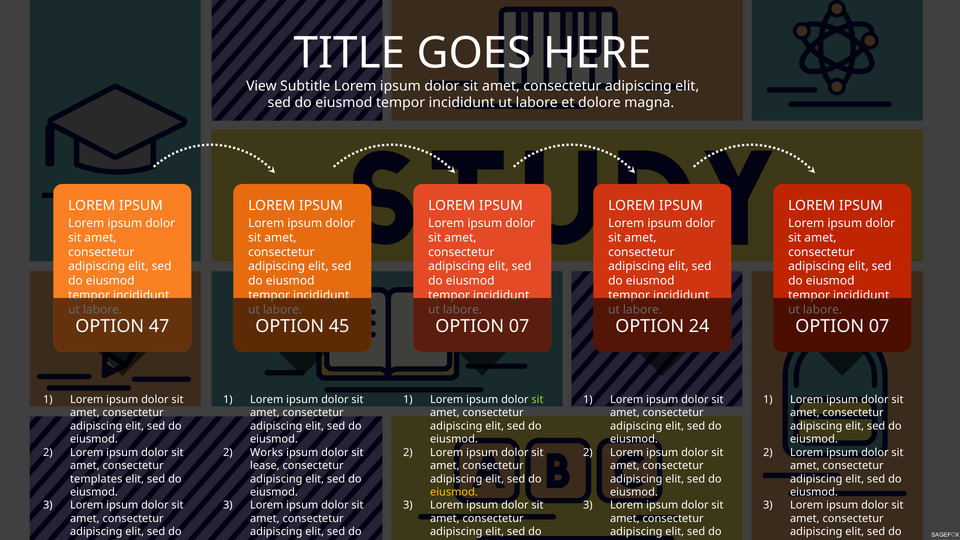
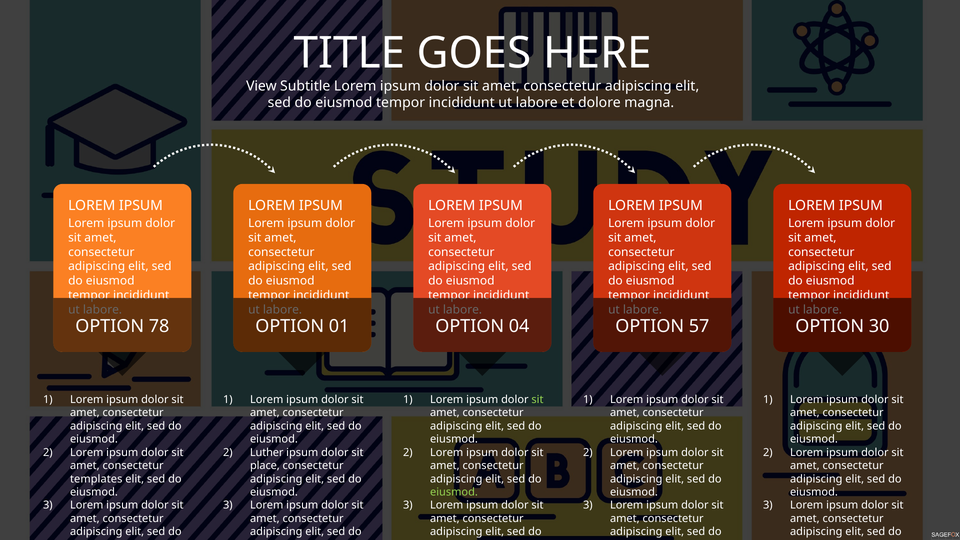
47: 47 -> 78
45: 45 -> 01
07 at (519, 326): 07 -> 04
24: 24 -> 57
07 at (879, 326): 07 -> 30
Works: Works -> Luther
lease: lease -> place
eiusmod at (454, 492) colour: yellow -> light green
